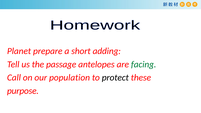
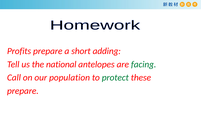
Planet: Planet -> Profits
passage: passage -> national
protect colour: black -> green
purpose at (23, 91): purpose -> prepare
